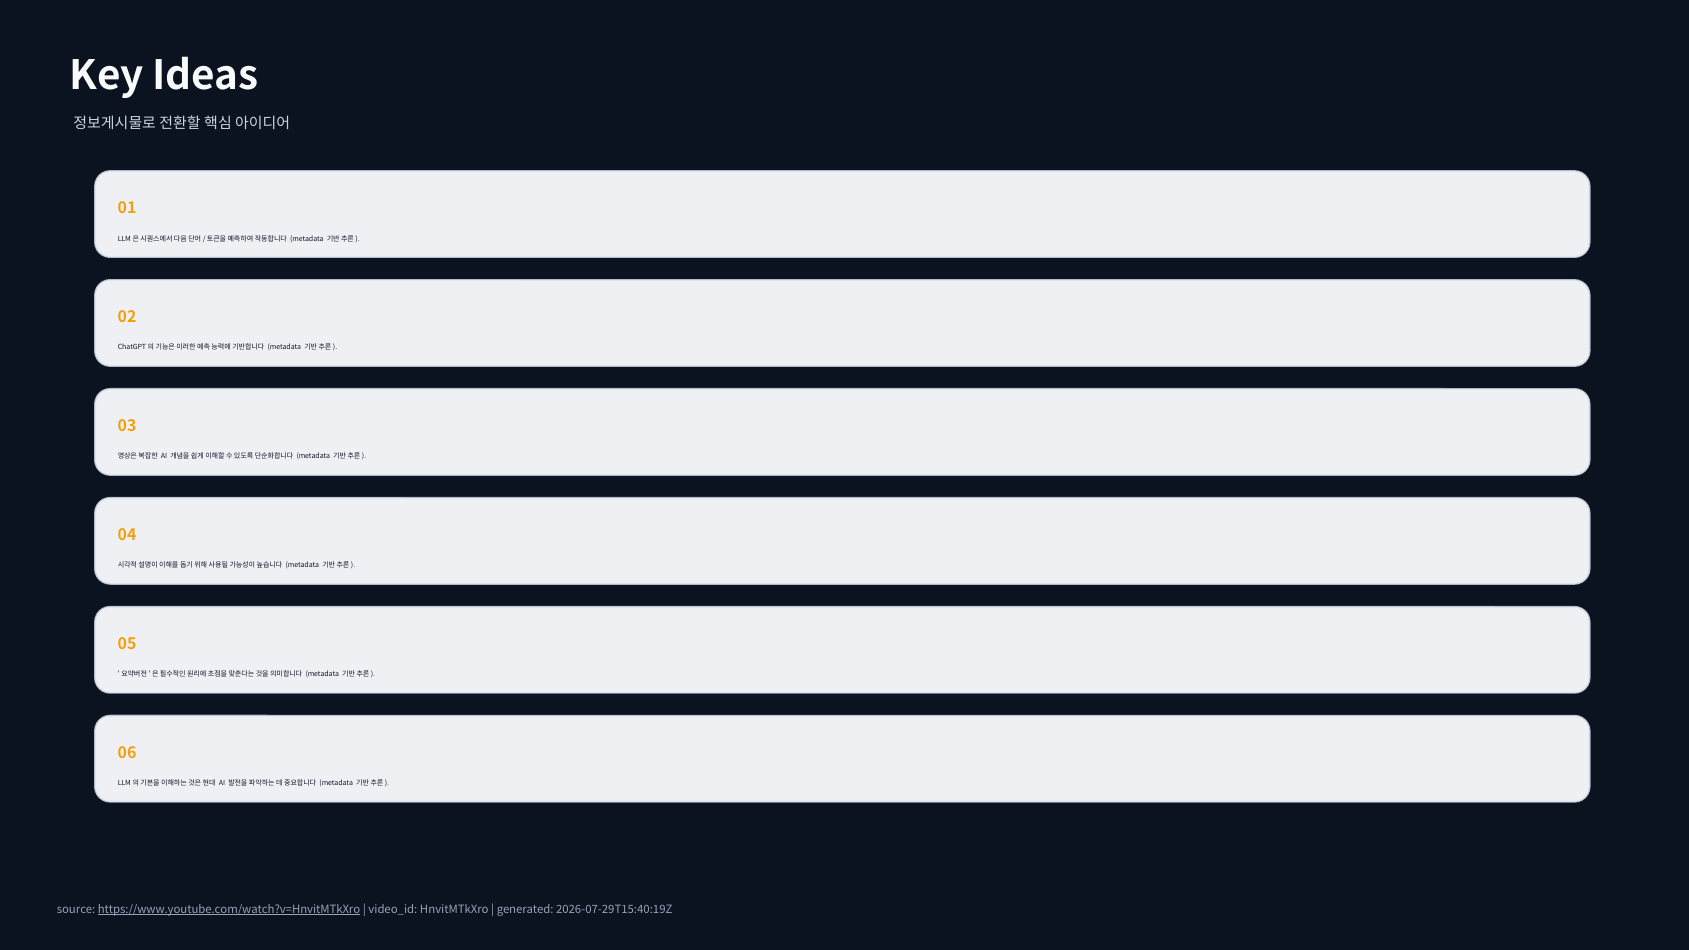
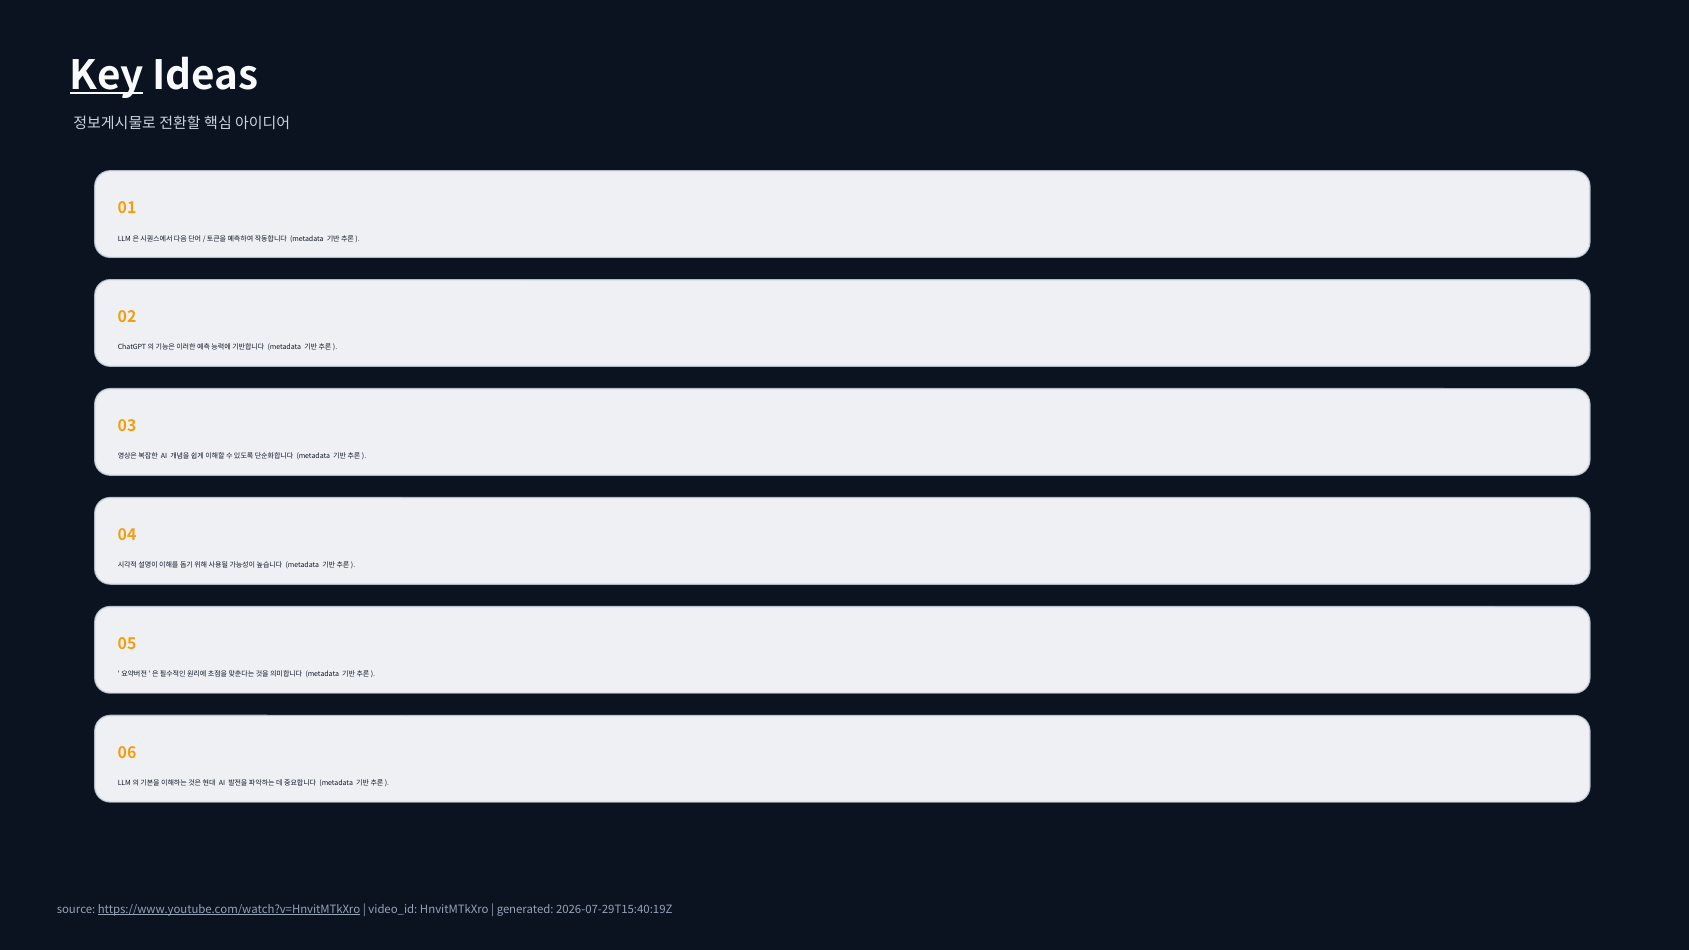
Key underline: none -> present
